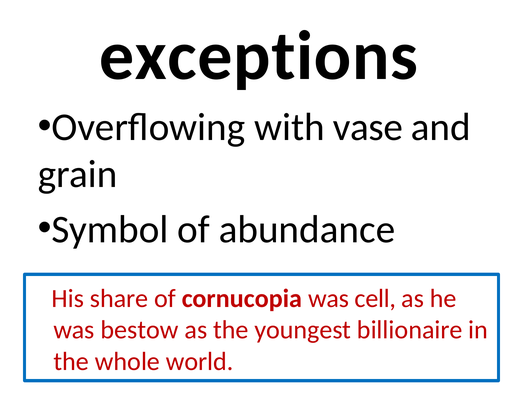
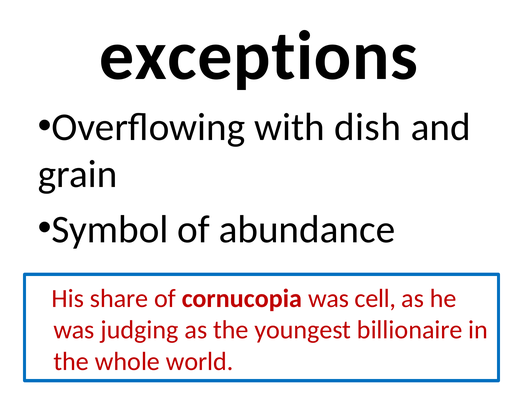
vase: vase -> dish
bestow: bestow -> judging
